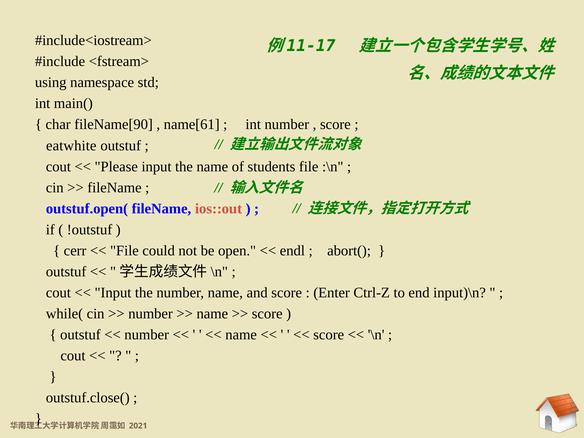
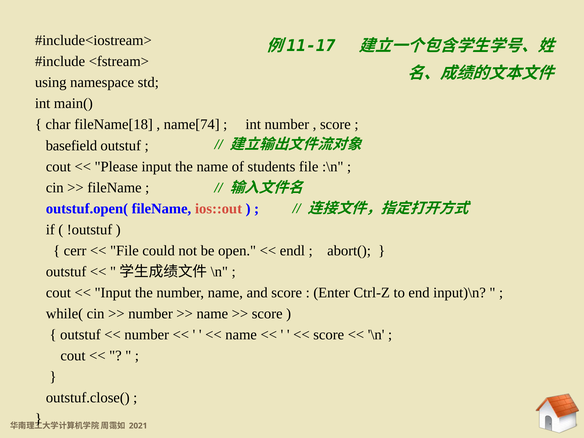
fileName[90: fileName[90 -> fileName[18
name[61: name[61 -> name[74
eatwhite: eatwhite -> basefield
